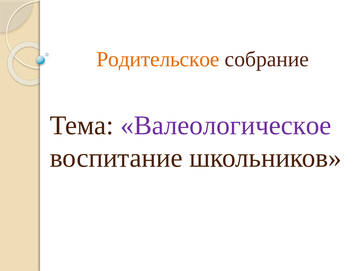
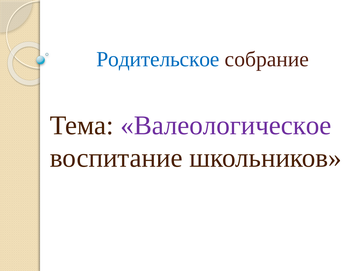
Родительское colour: orange -> blue
